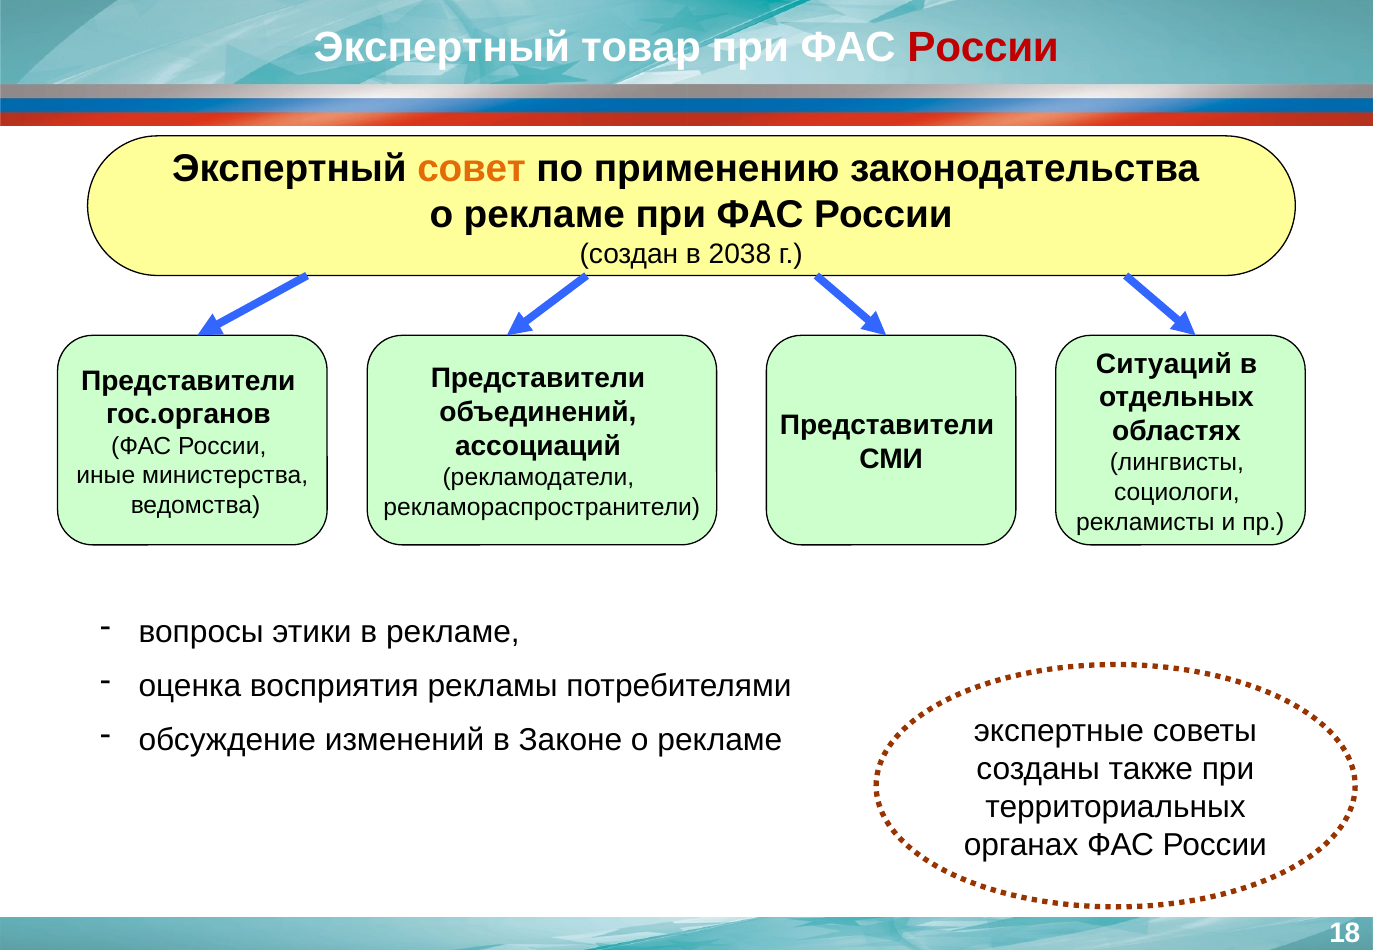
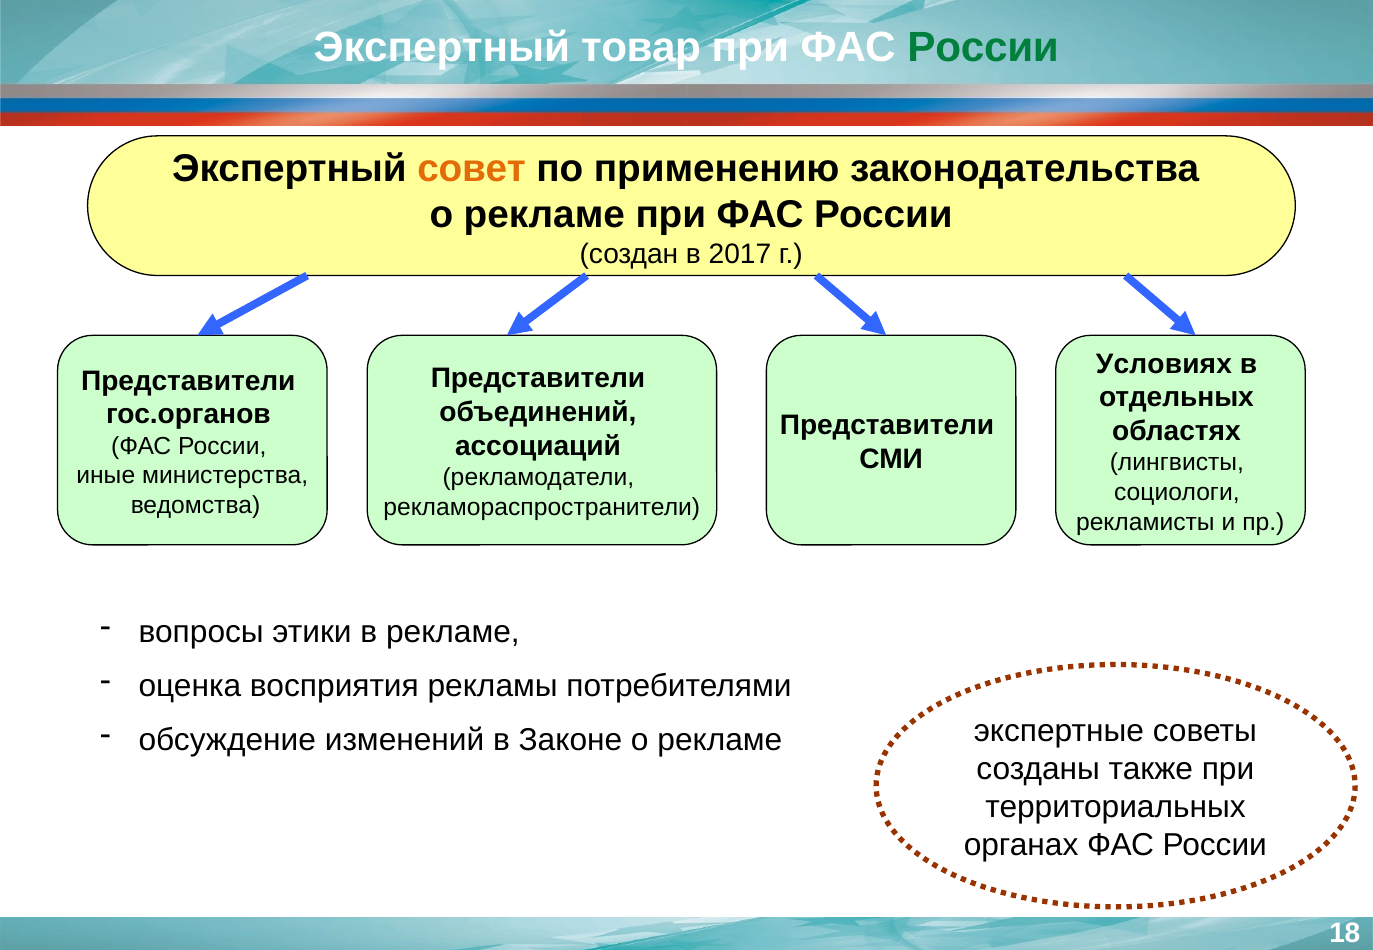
России at (983, 48) colour: red -> green
2038: 2038 -> 2017
Ситуаций: Ситуаций -> Условиях
